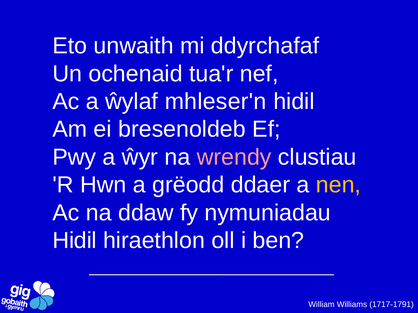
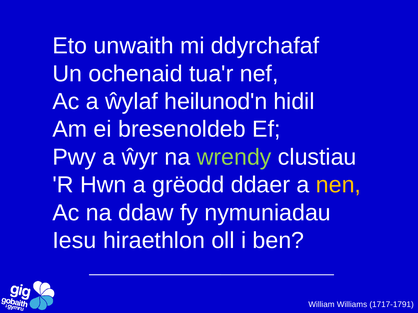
mhleser'n: mhleser'n -> heilunod'n
wrendy colour: pink -> light green
Hidil at (75, 241): Hidil -> Iesu
